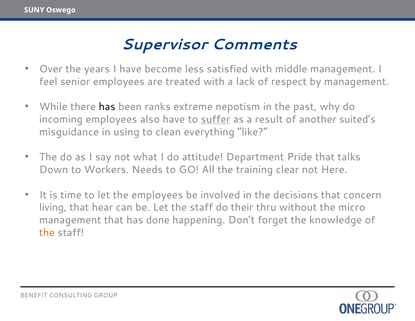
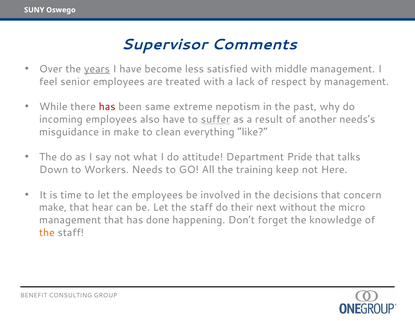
years underline: none -> present
has at (107, 107) colour: black -> red
ranks: ranks -> same
suited’s: suited’s -> needs’s
in using: using -> make
clear: clear -> keep
living at (53, 207): living -> make
thru: thru -> next
